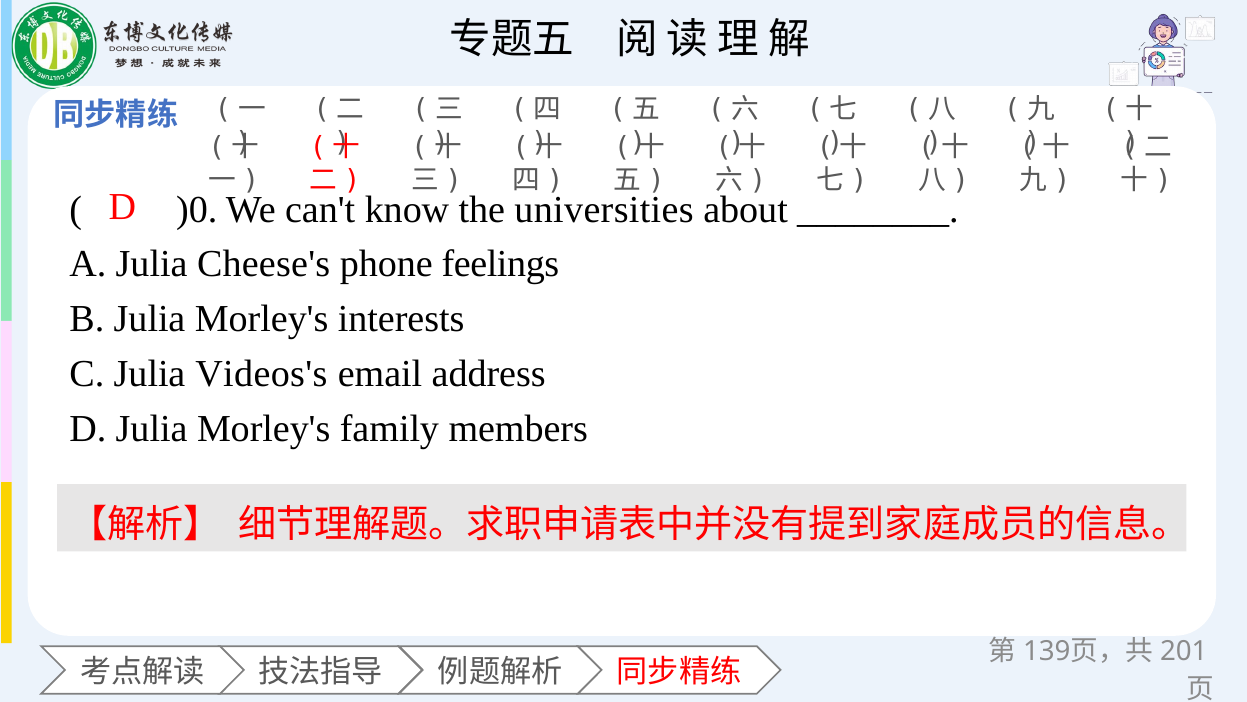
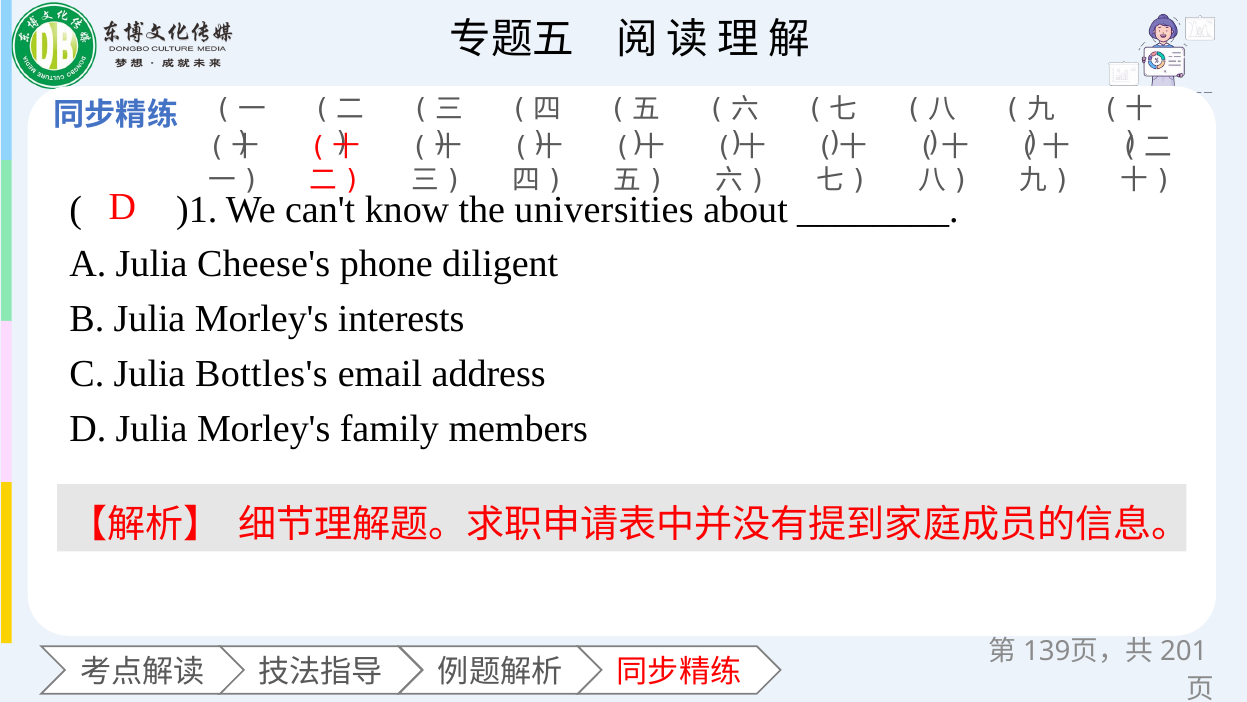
)0: )0 -> )1
feelings: feelings -> diligent
Videos's: Videos's -> Bottles's
